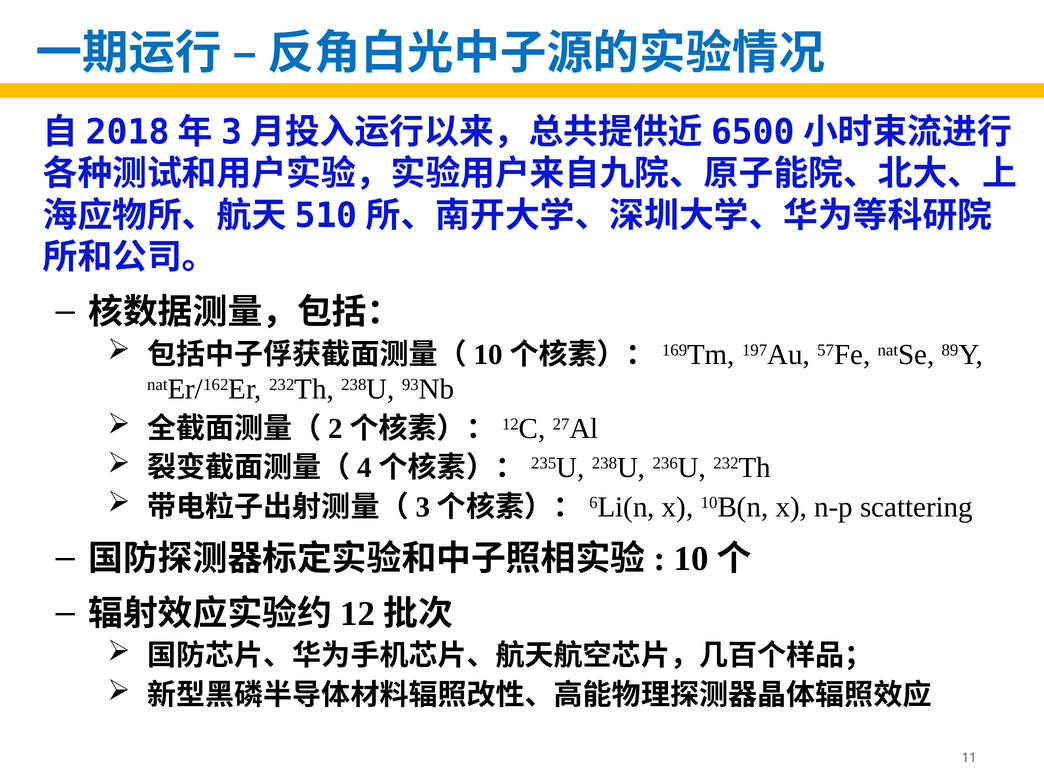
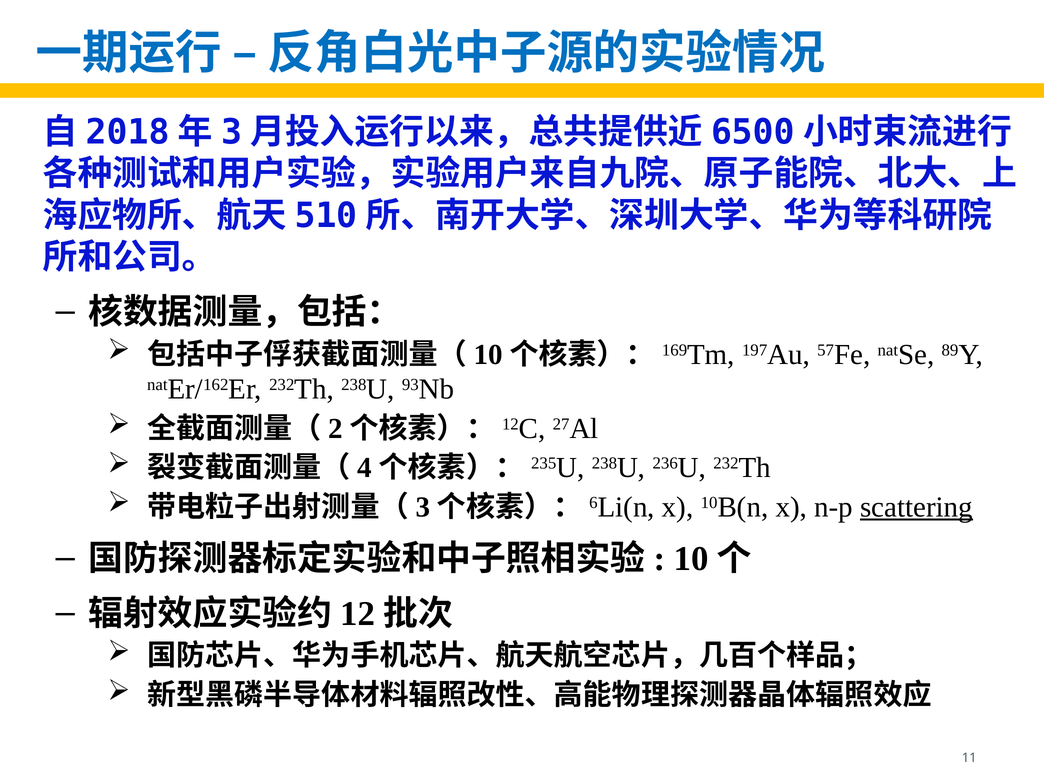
scattering underline: none -> present
